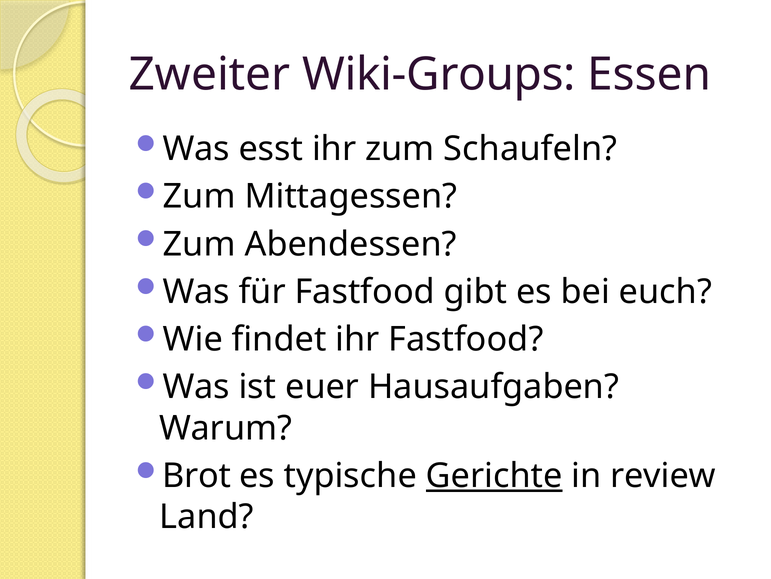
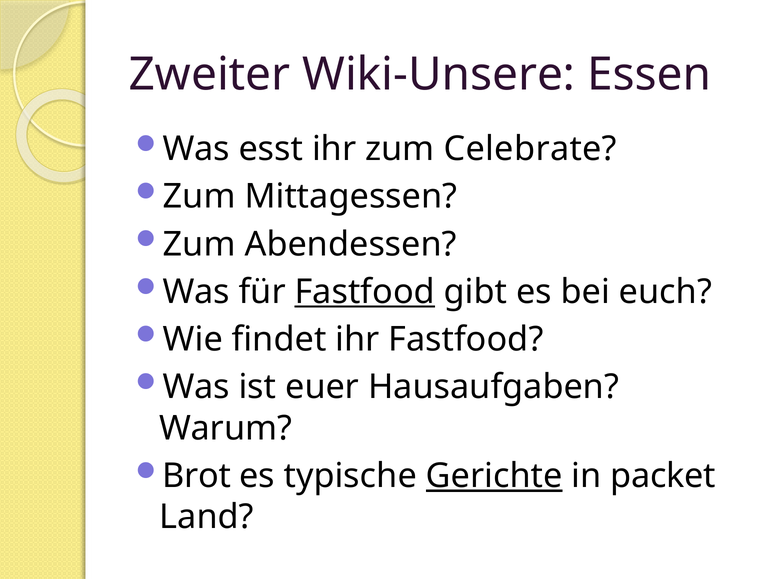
Wiki-Groups: Wiki-Groups -> Wiki-Unsere
Schaufeln: Schaufeln -> Celebrate
Fastfood at (365, 292) underline: none -> present
review: review -> packet
